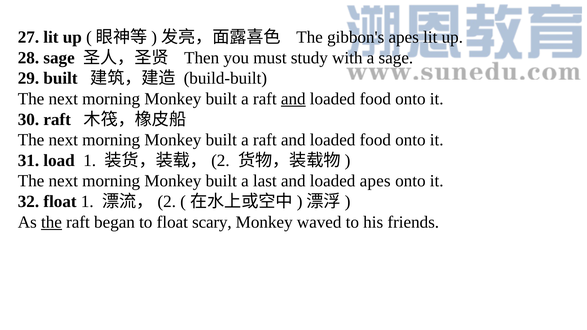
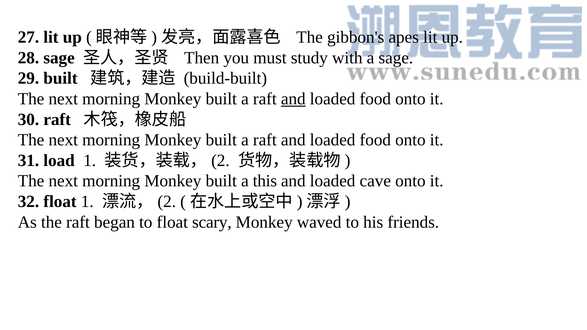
last: last -> this
loaded apes: apes -> cave
the at (51, 222) underline: present -> none
